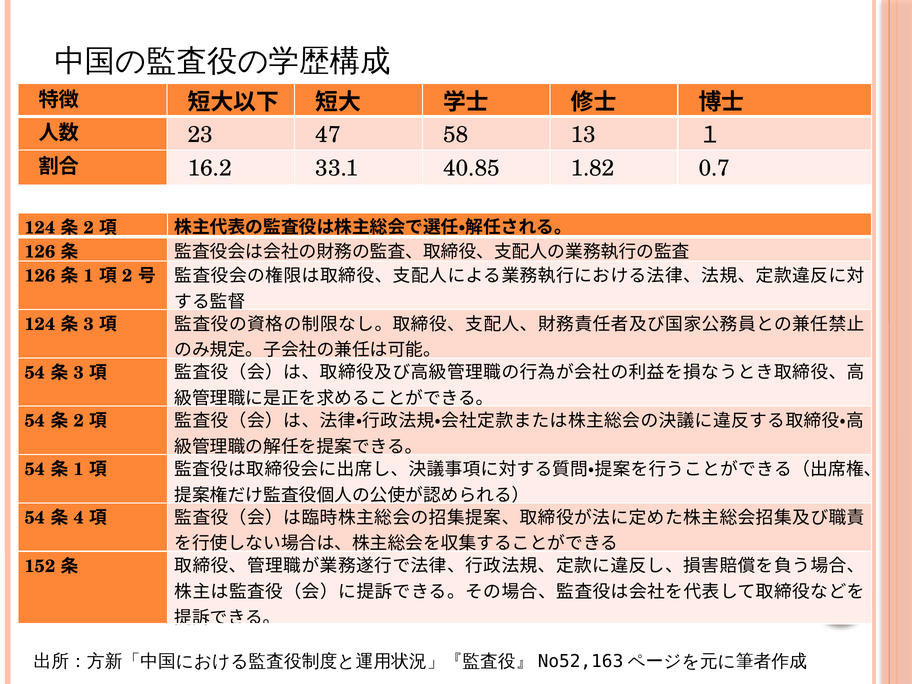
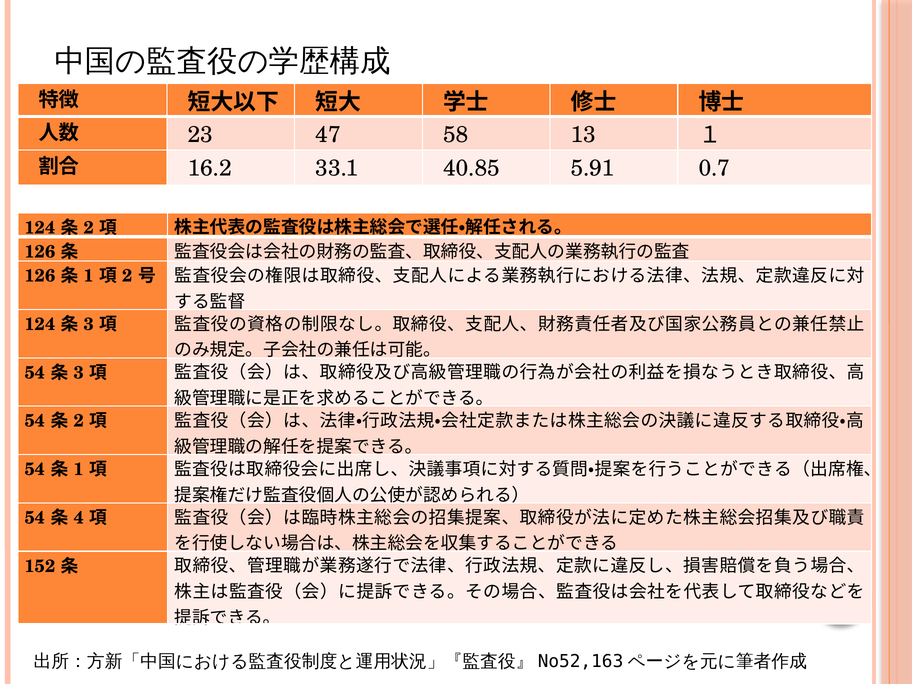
1.82: 1.82 -> 5.91
